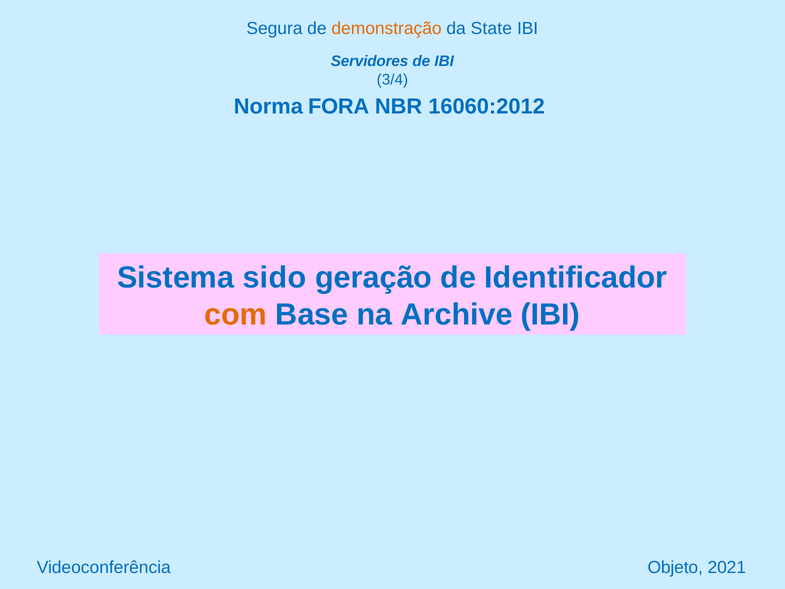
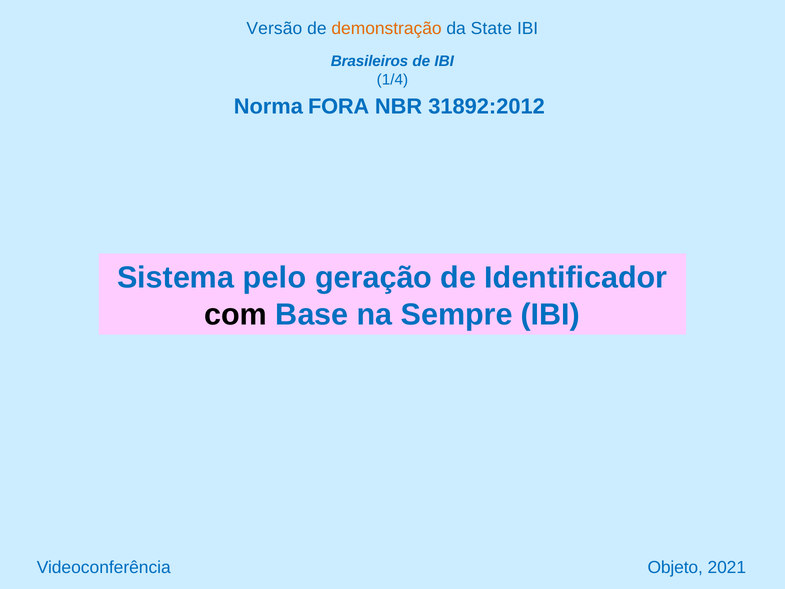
Segura: Segura -> Versão
Servidores: Servidores -> Brasileiros
3/4: 3/4 -> 1/4
16060:2012: 16060:2012 -> 31892:2012
sido: sido -> pelo
com colour: orange -> black
Archive: Archive -> Sempre
